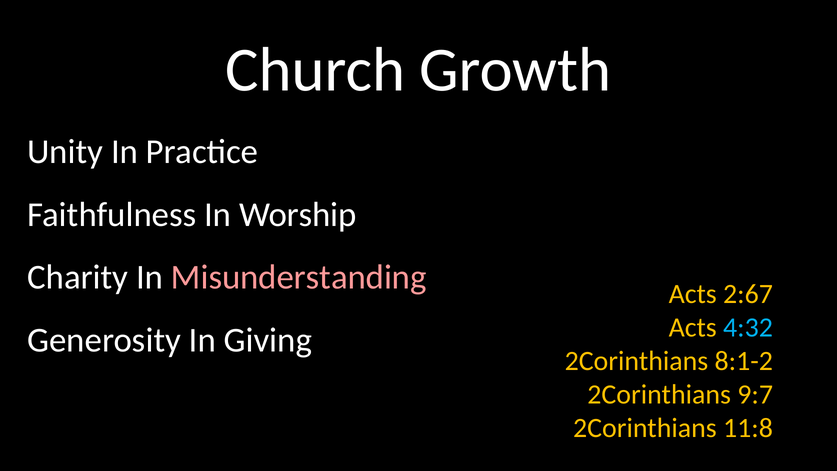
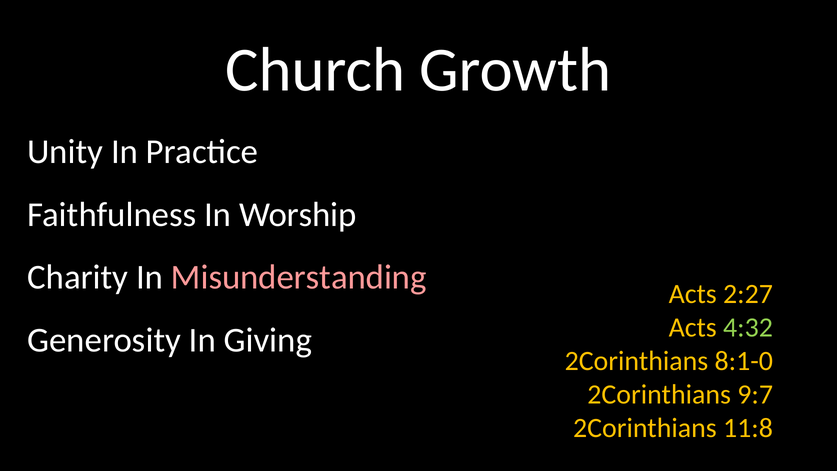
2:67: 2:67 -> 2:27
4:32 colour: light blue -> light green
8:1-2: 8:1-2 -> 8:1-0
